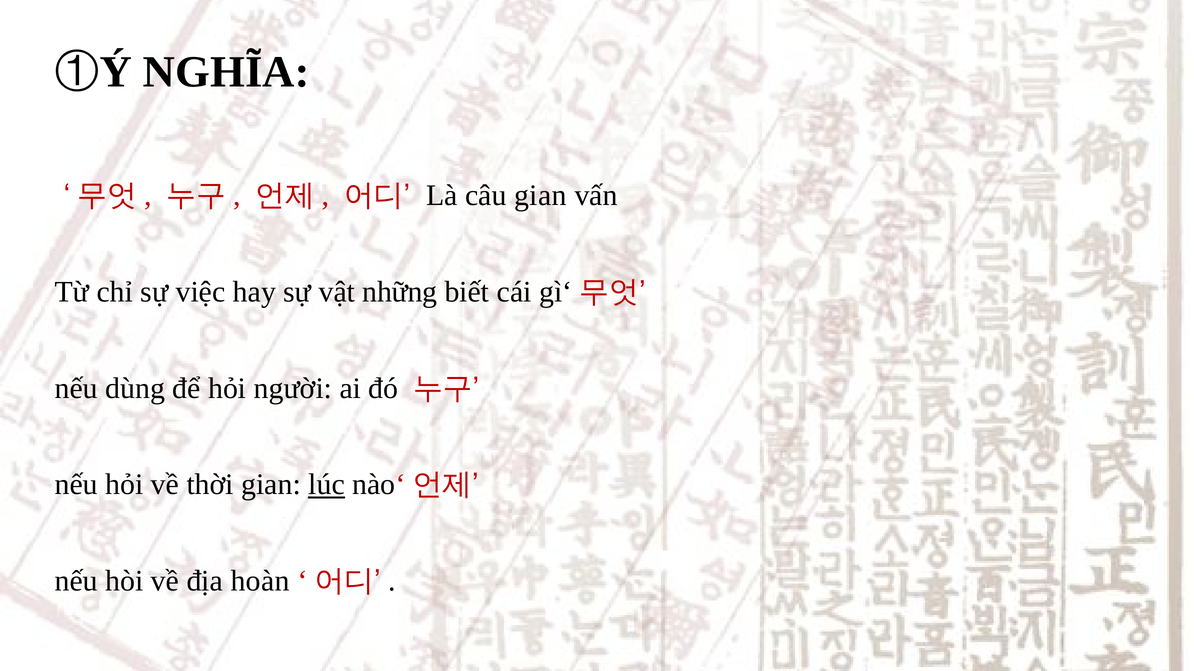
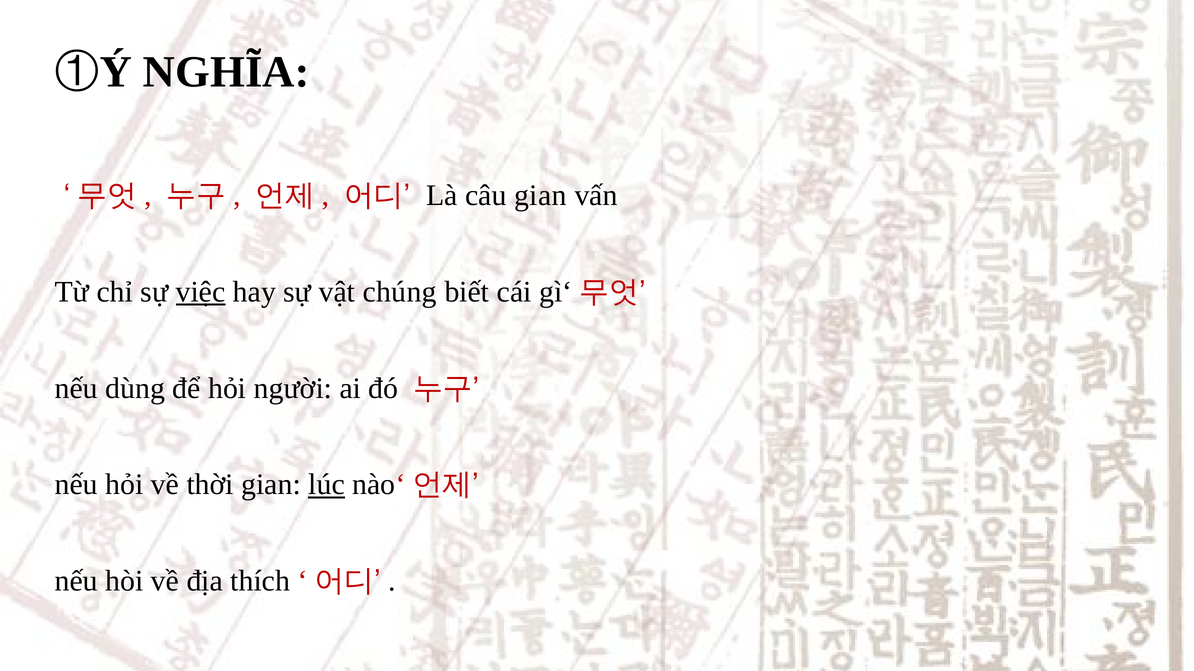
việc underline: none -> present
những: những -> chúng
hoàn: hoàn -> thích
